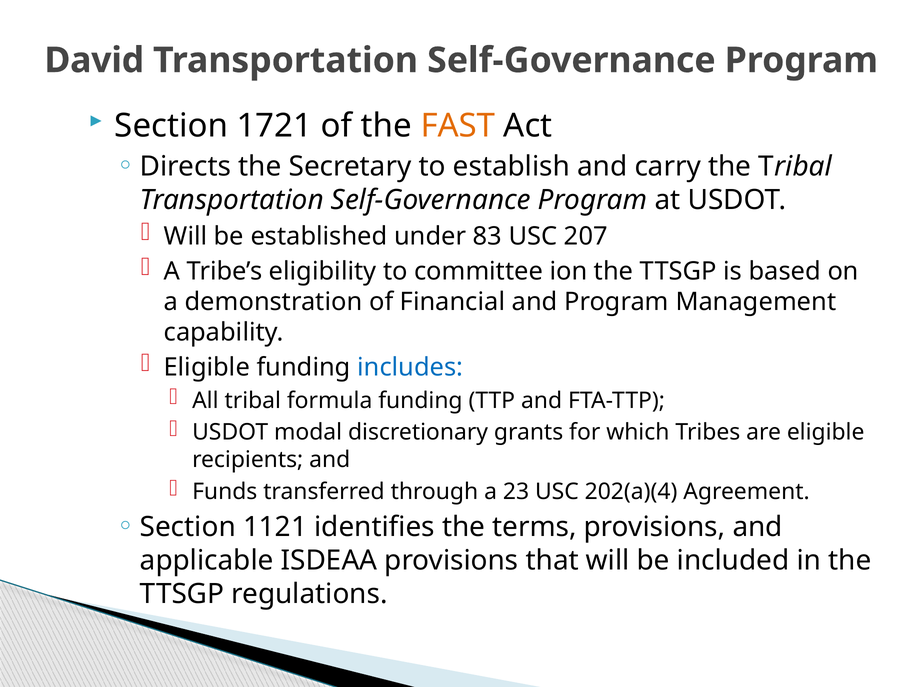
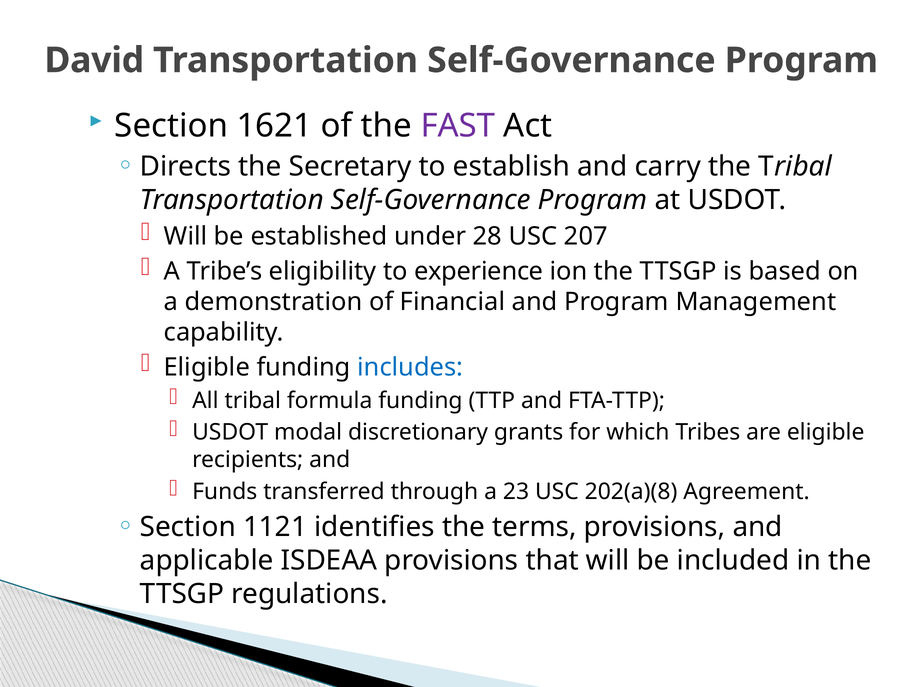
1721: 1721 -> 1621
FAST colour: orange -> purple
83: 83 -> 28
committee: committee -> experience
202(a)(4: 202(a)(4 -> 202(a)(8
